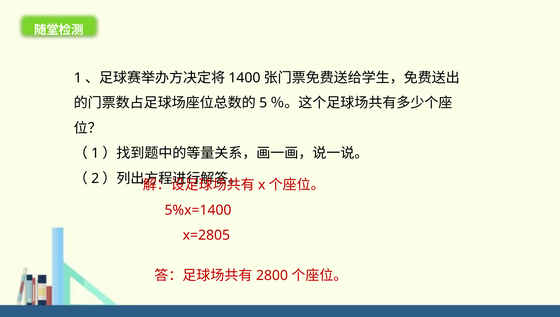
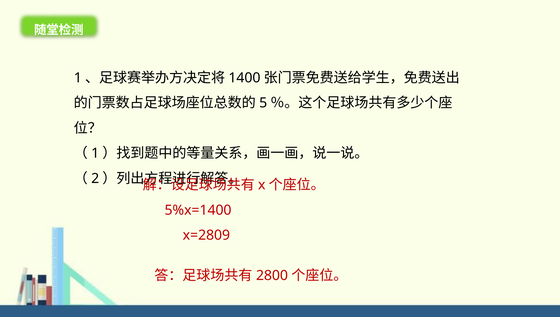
x=2805: x=2805 -> x=2809
